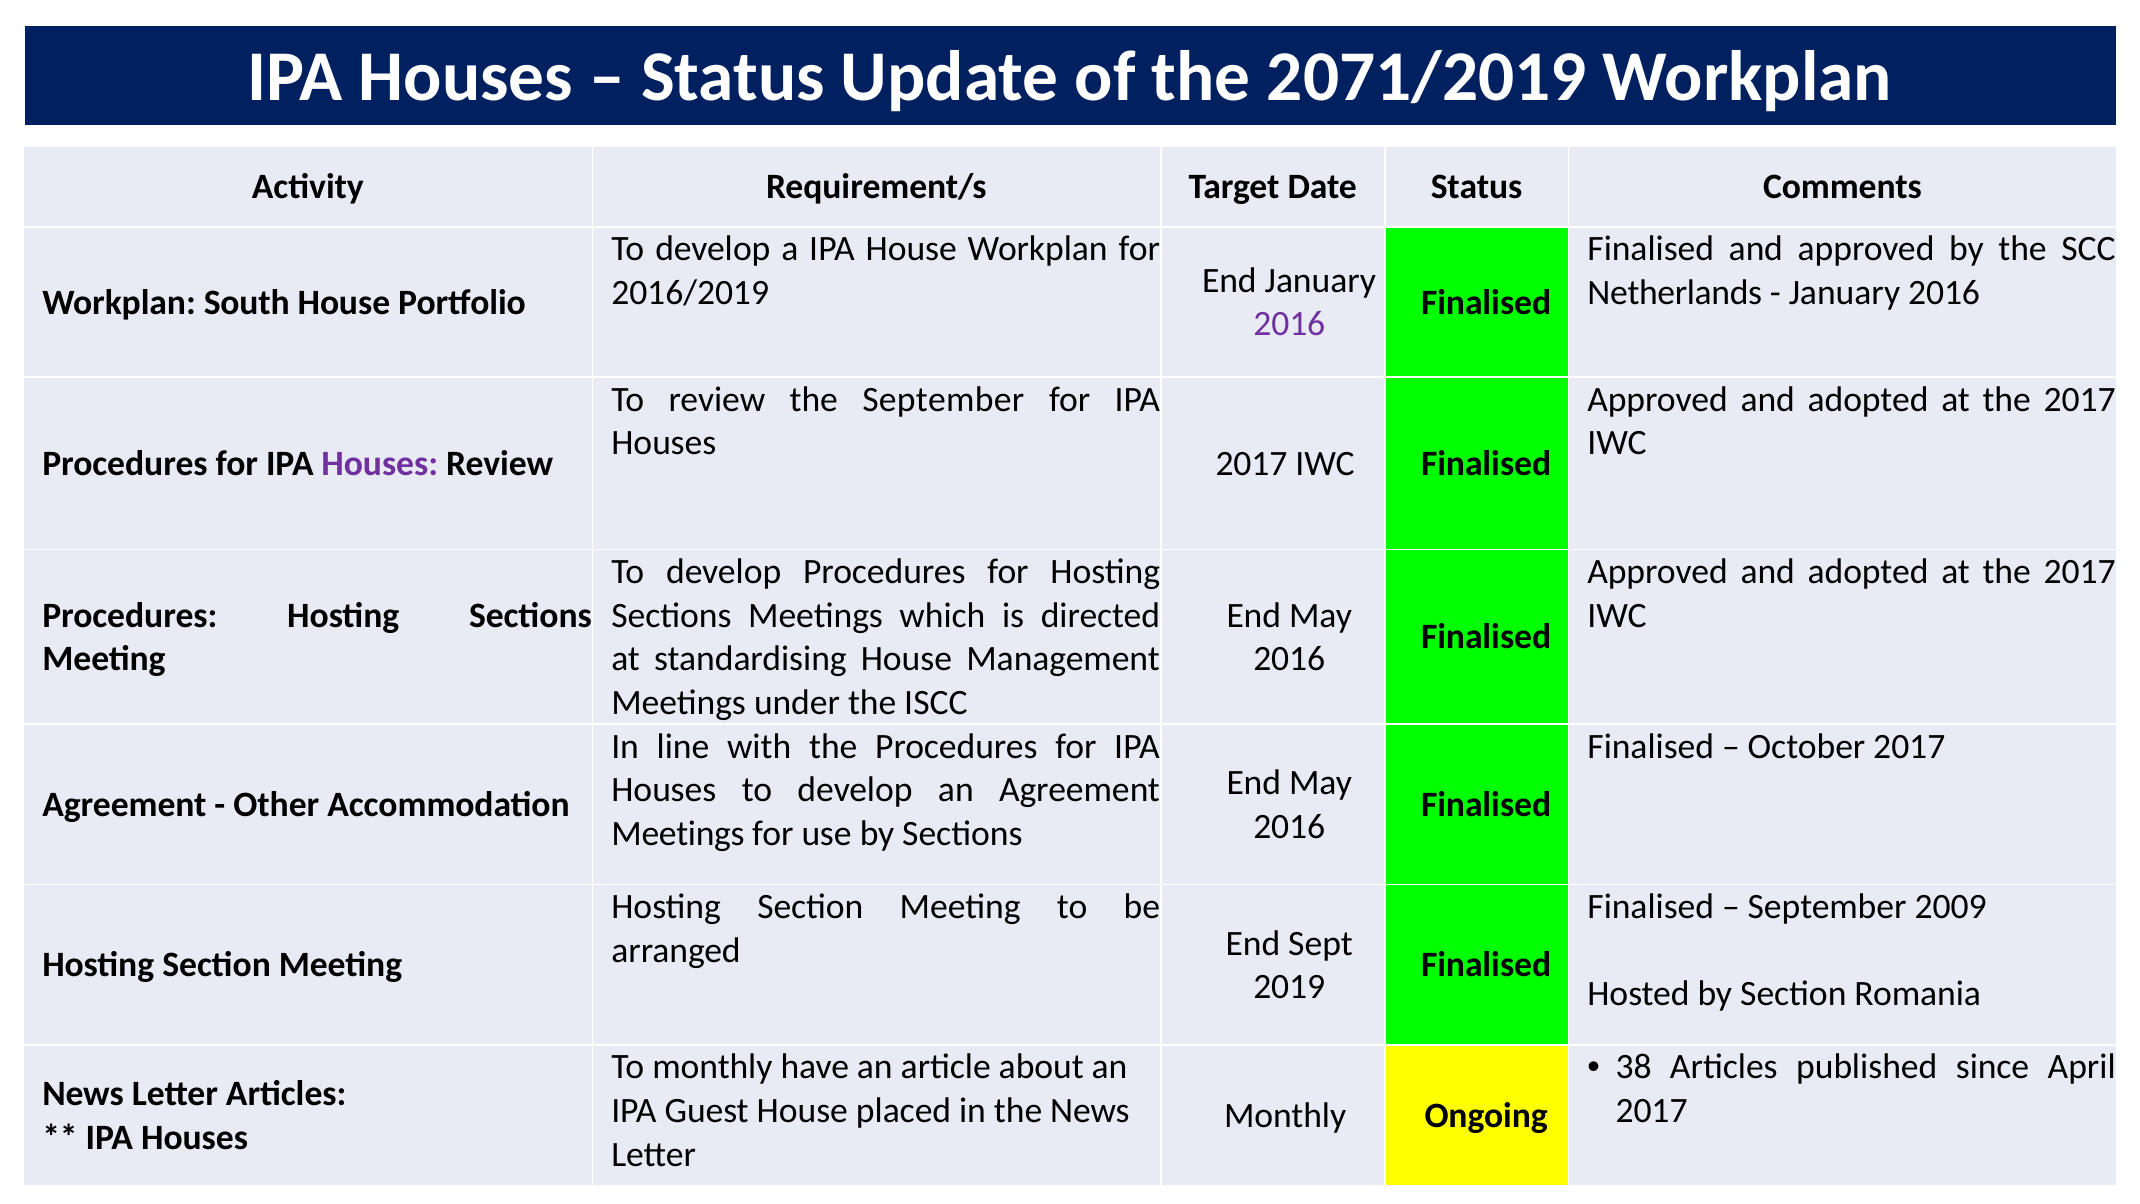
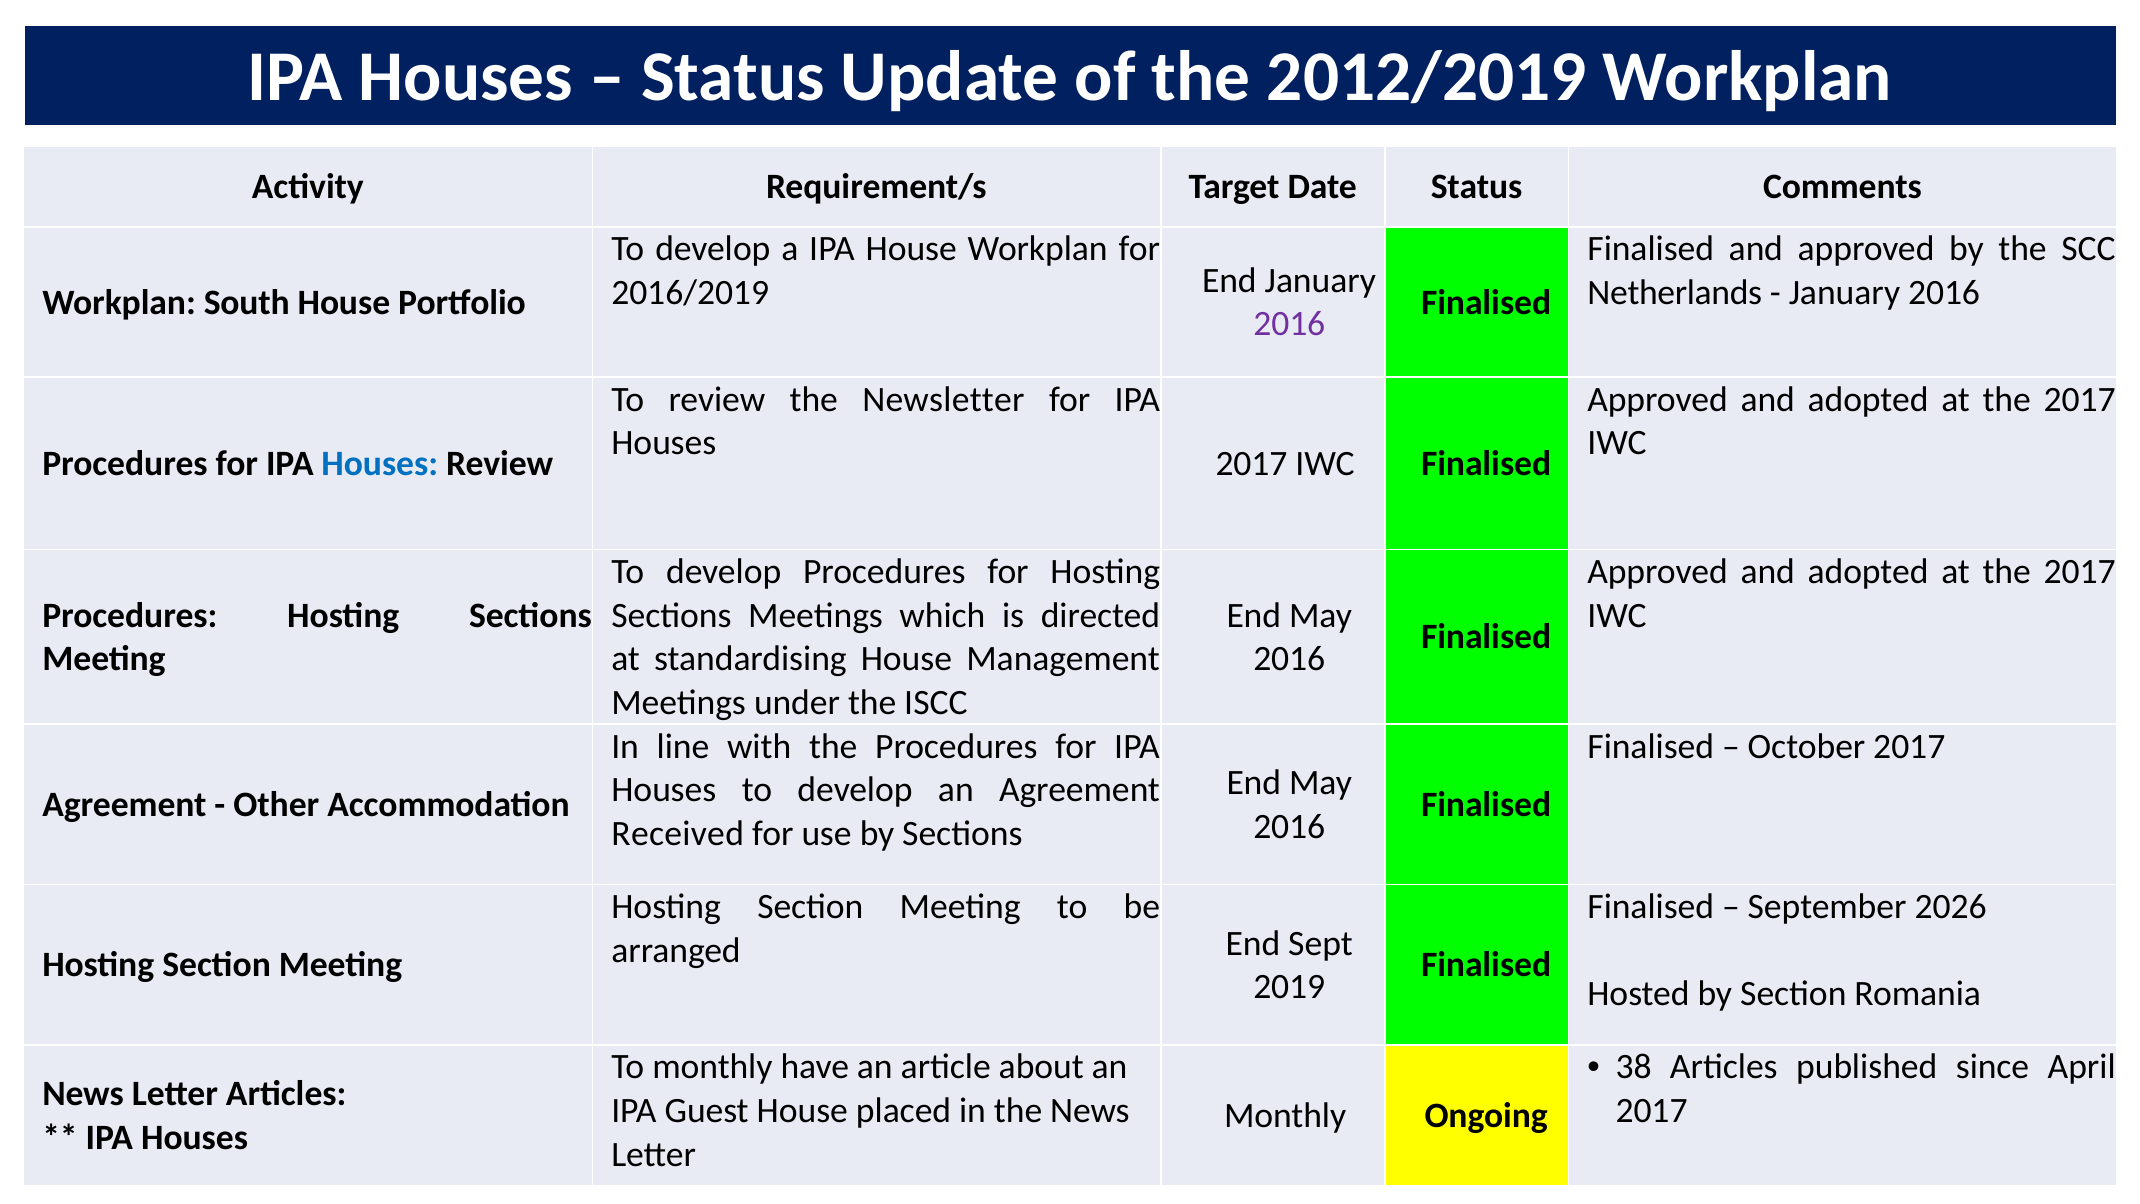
2071/2019: 2071/2019 -> 2012/2019
the September: September -> Newsletter
Houses at (380, 464) colour: purple -> blue
Meetings at (678, 833): Meetings -> Received
2009: 2009 -> 2026
